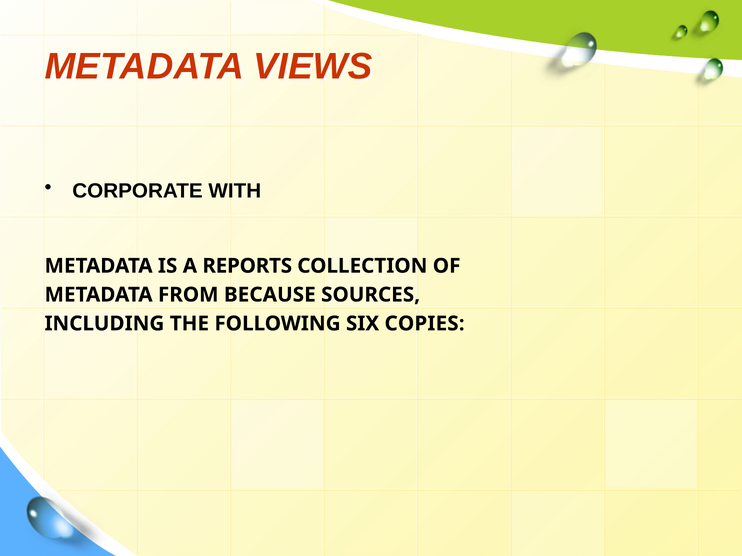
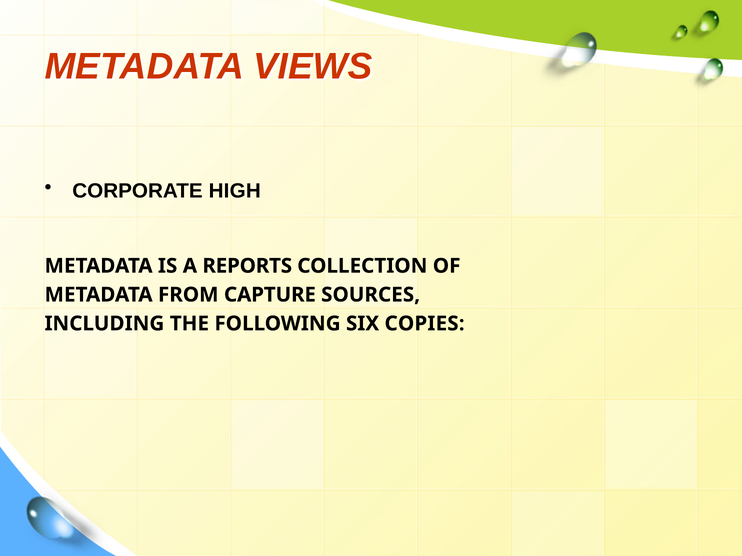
WITH: WITH -> HIGH
BECAUSE: BECAUSE -> CAPTURE
